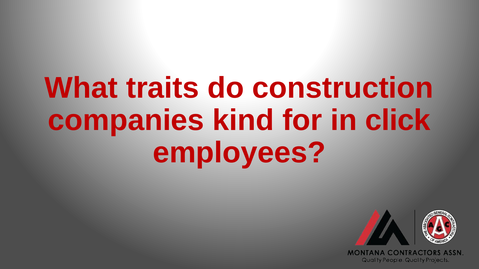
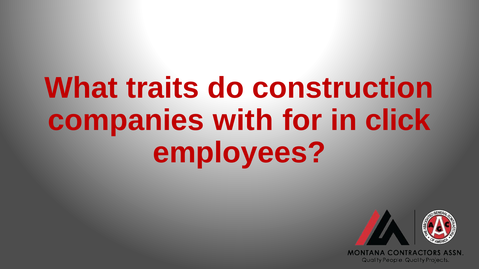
kind: kind -> with
